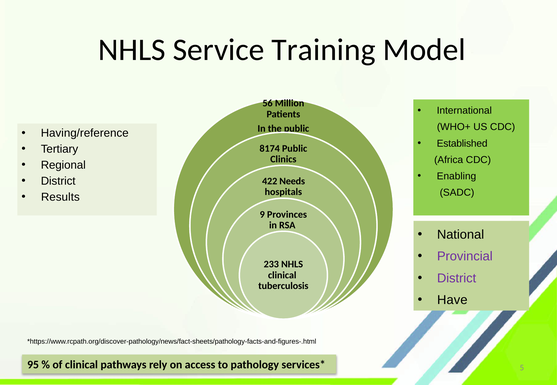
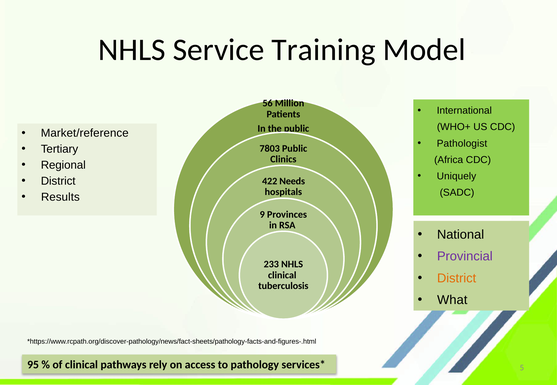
Having/reference: Having/reference -> Market/reference
Established: Established -> Pathologist
8174: 8174 -> 7803
Enabling: Enabling -> Uniquely
District at (457, 279) colour: purple -> orange
Have: Have -> What
